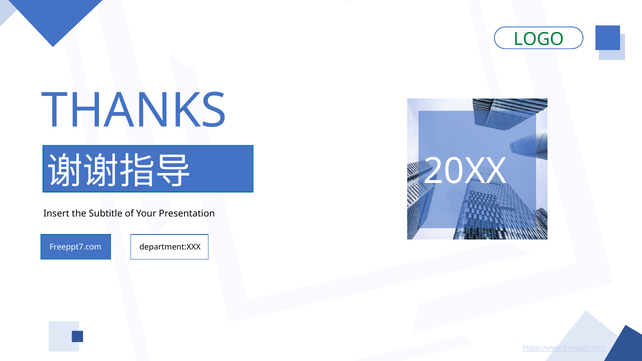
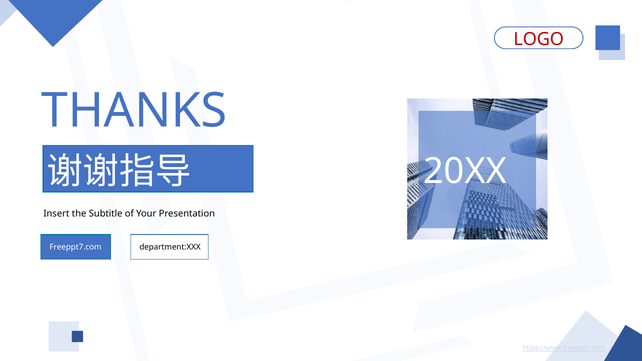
LOGO colour: green -> red
